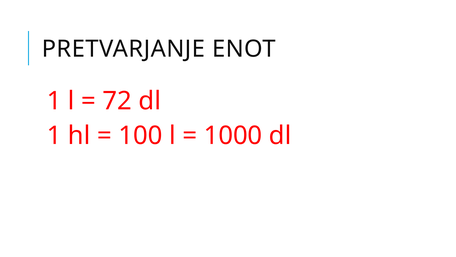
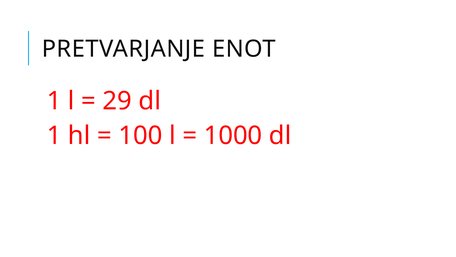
72: 72 -> 29
